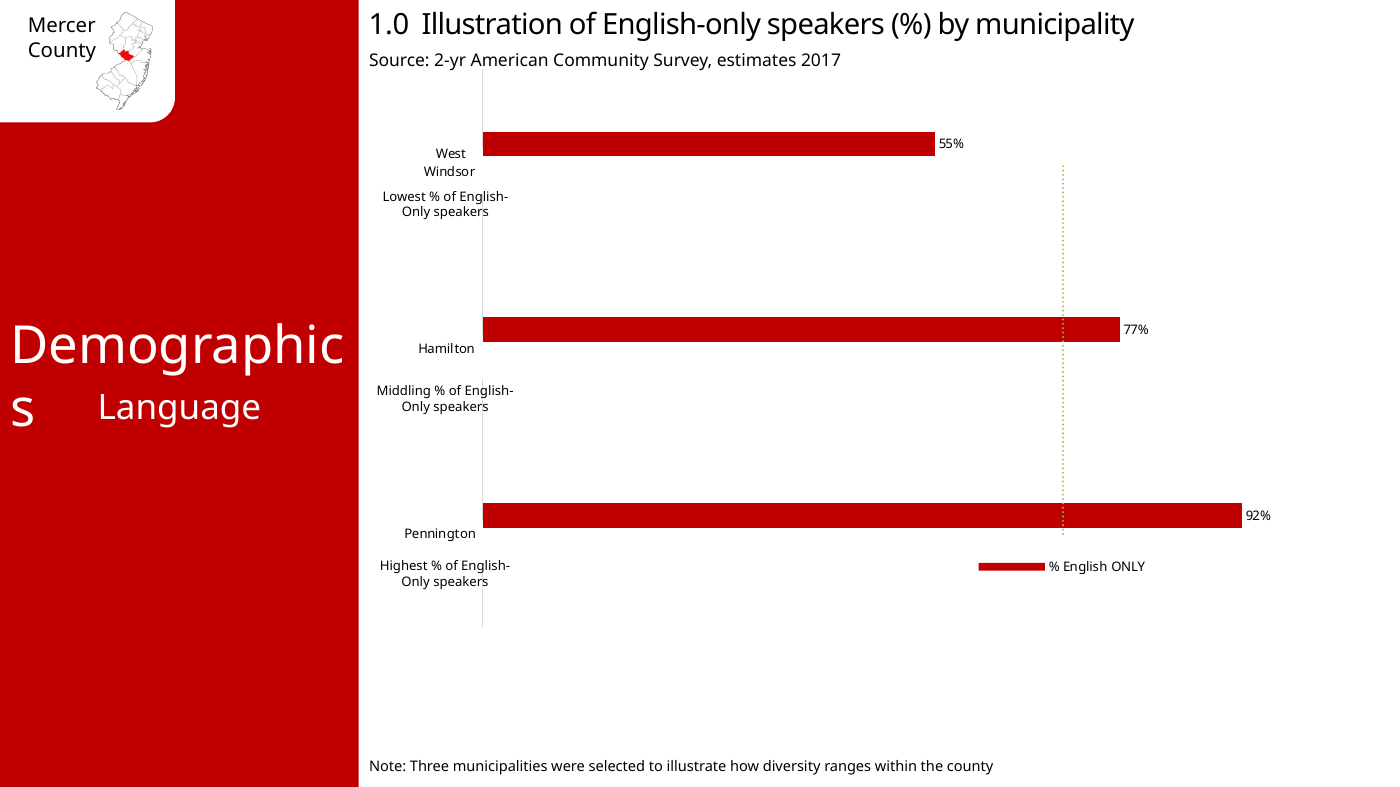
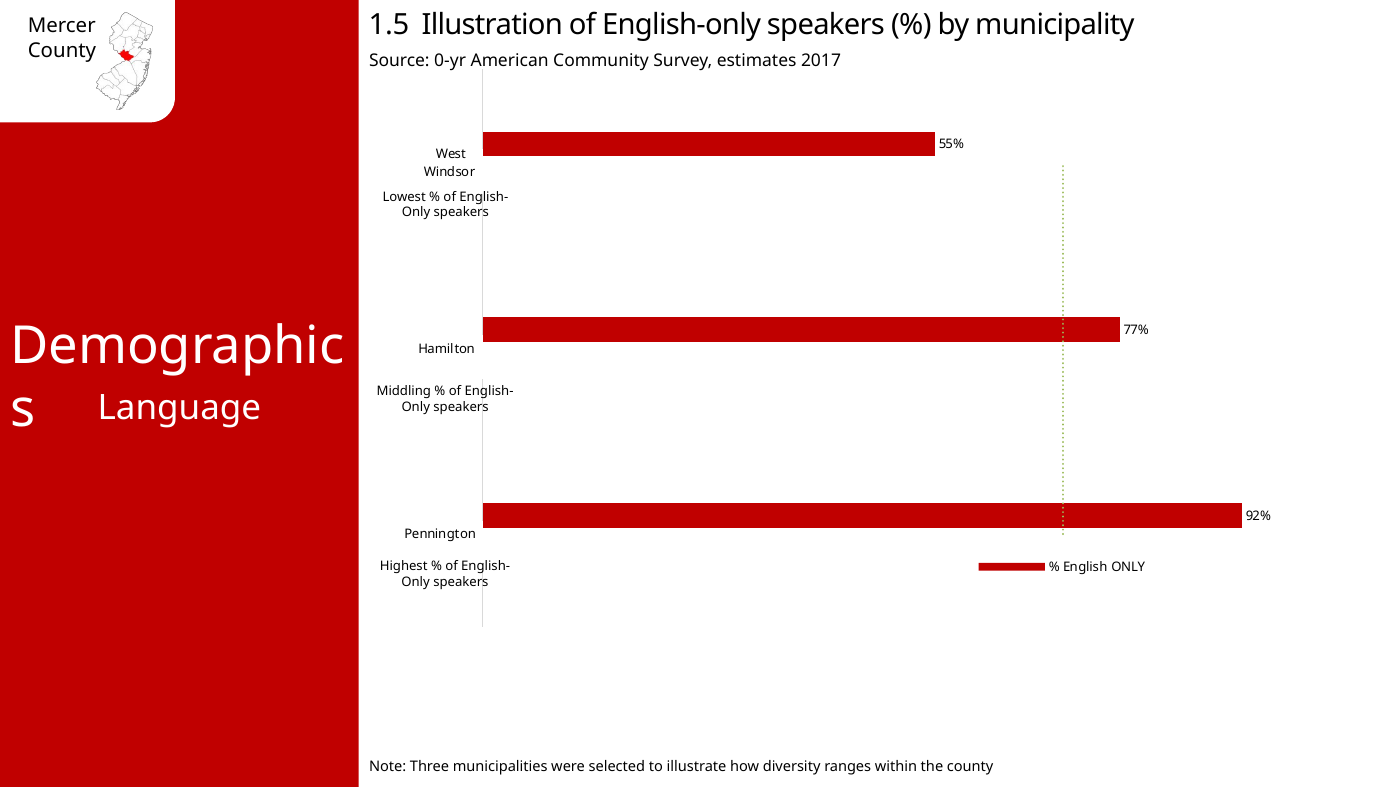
1.0: 1.0 -> 1.5
2-yr: 2-yr -> 0-yr
